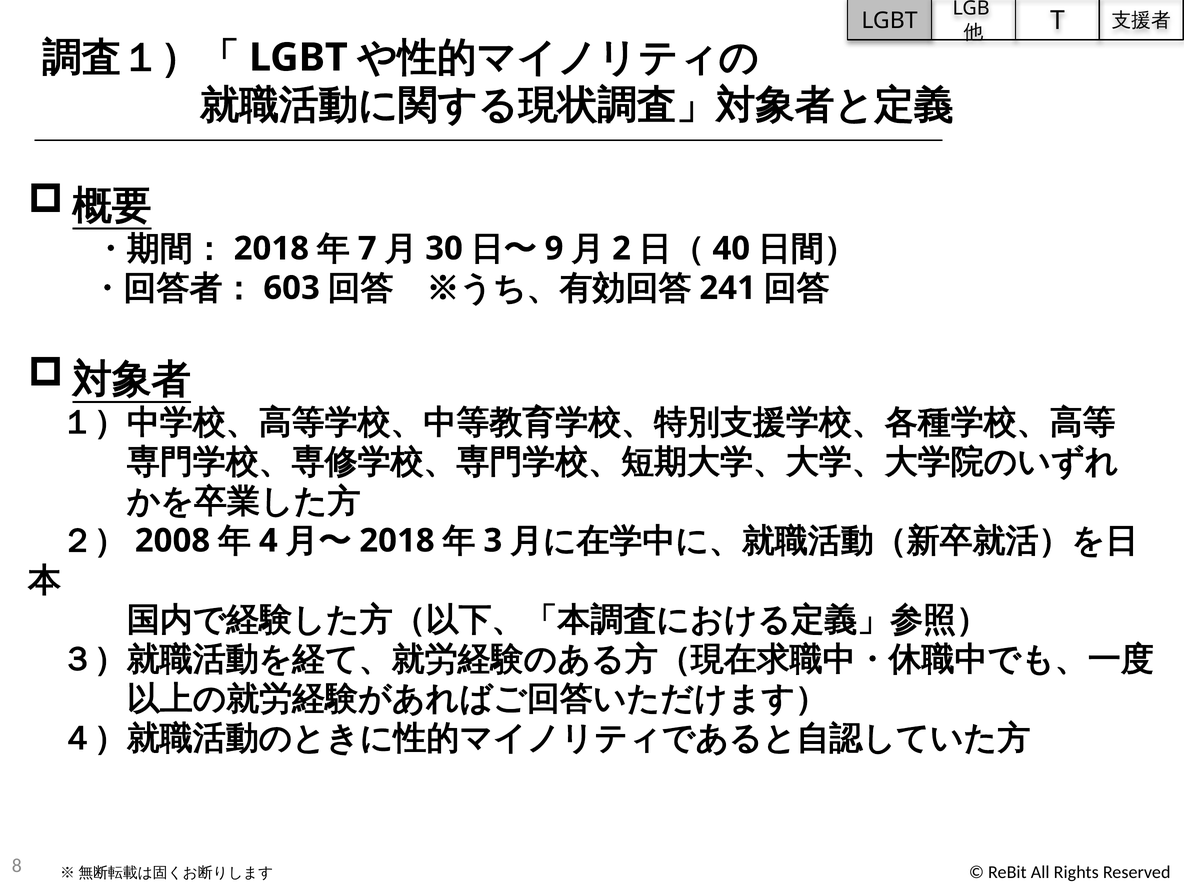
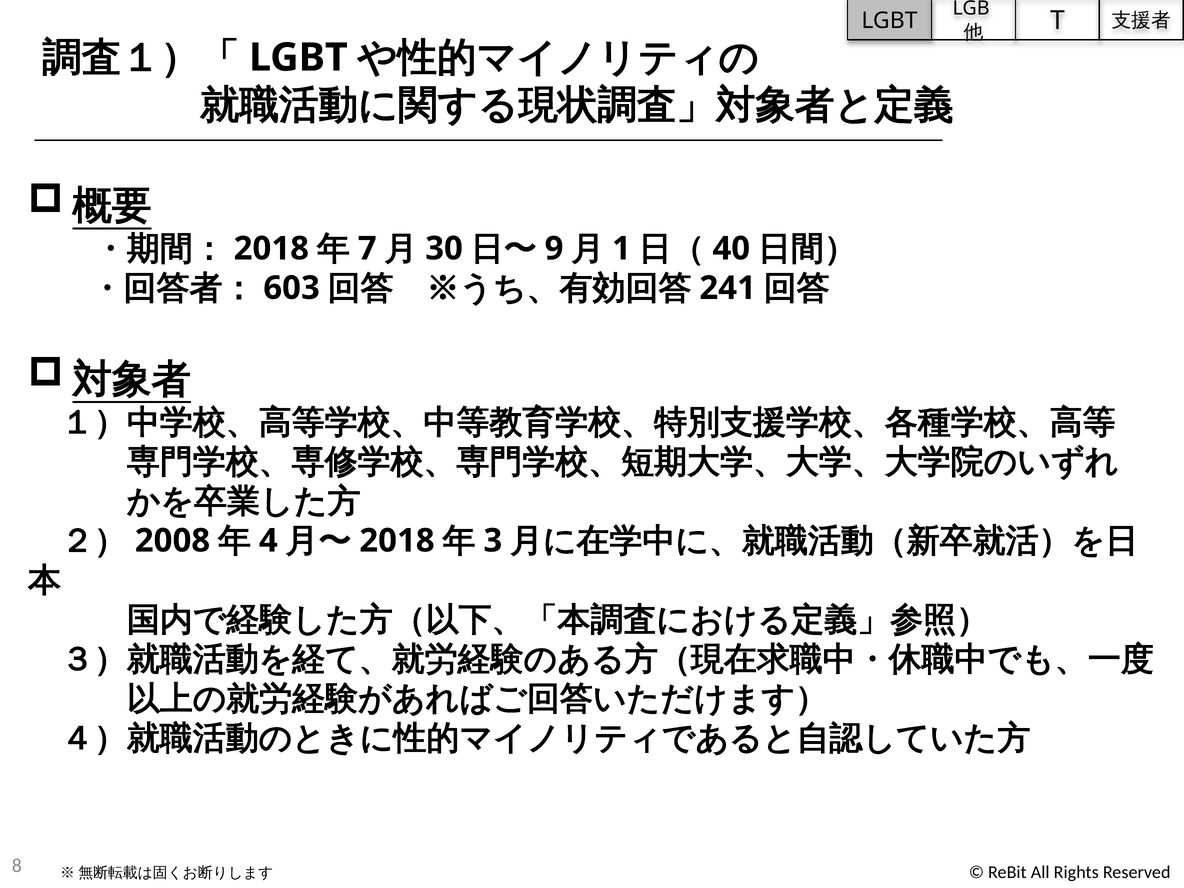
2: 2 -> 1
